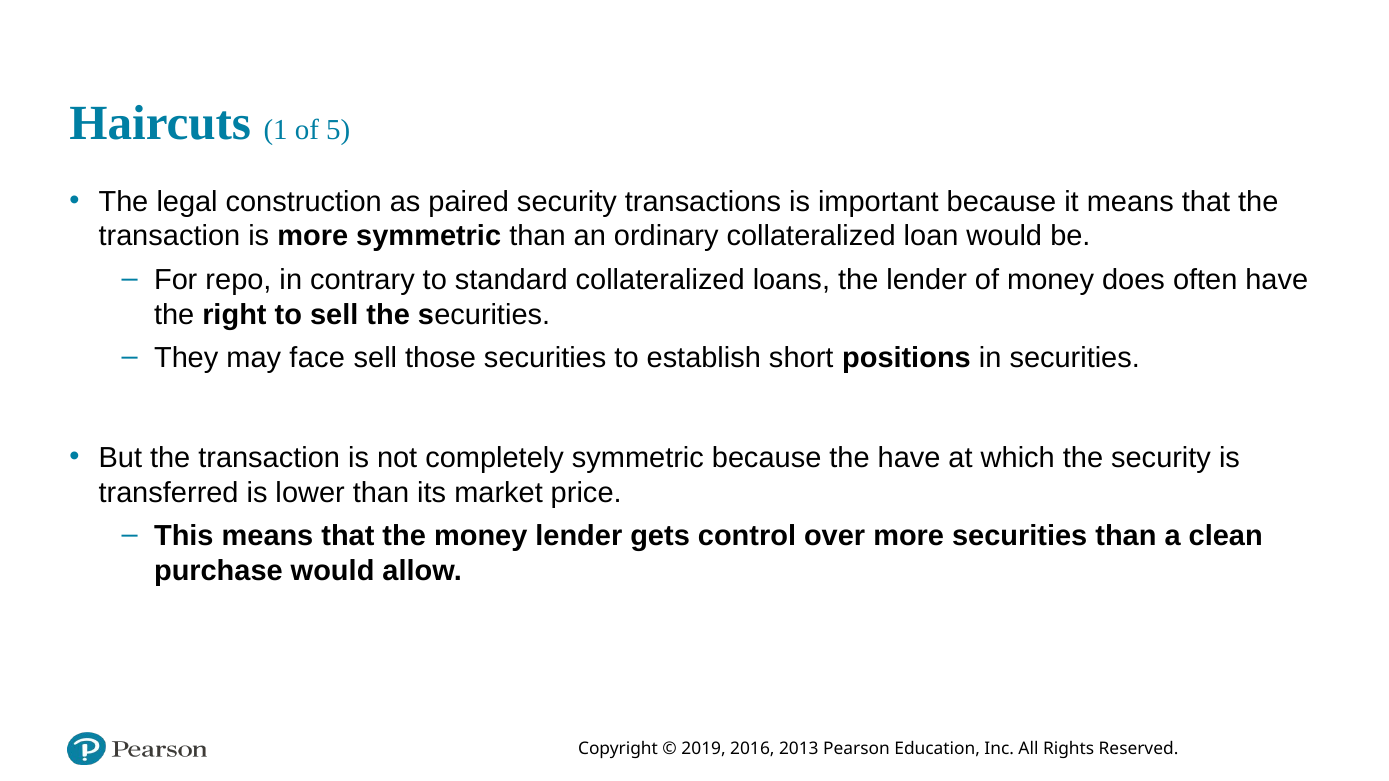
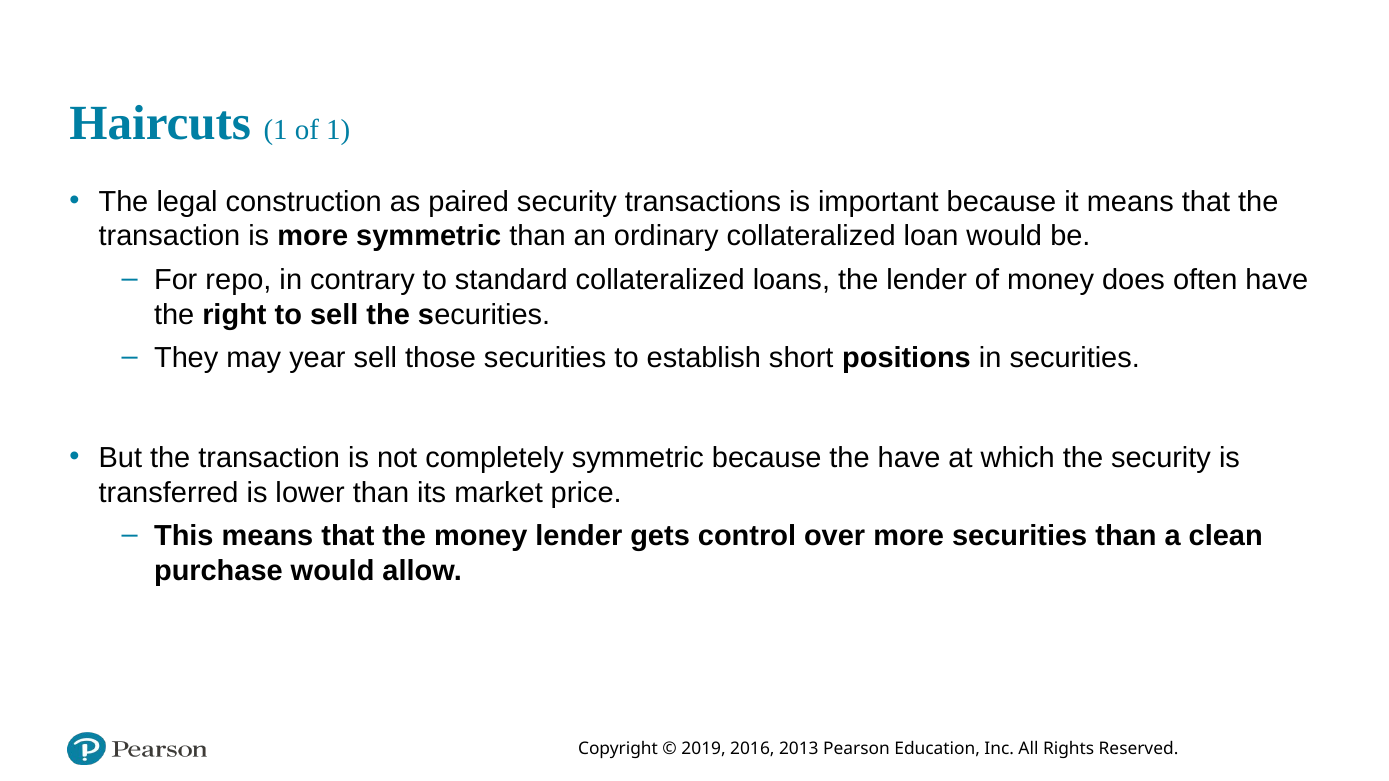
of 5: 5 -> 1
face: face -> year
